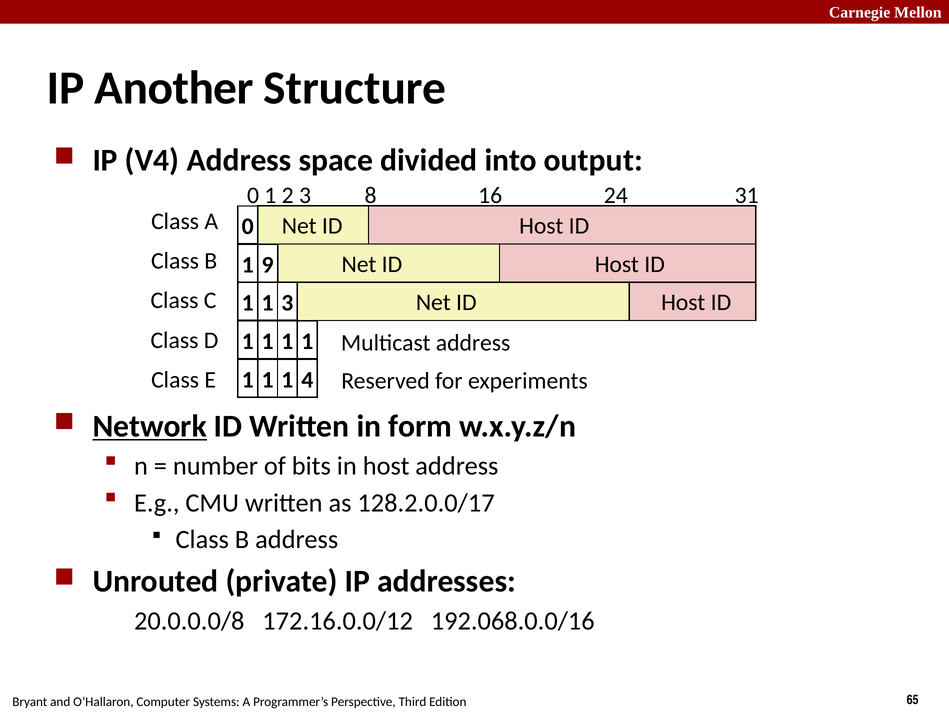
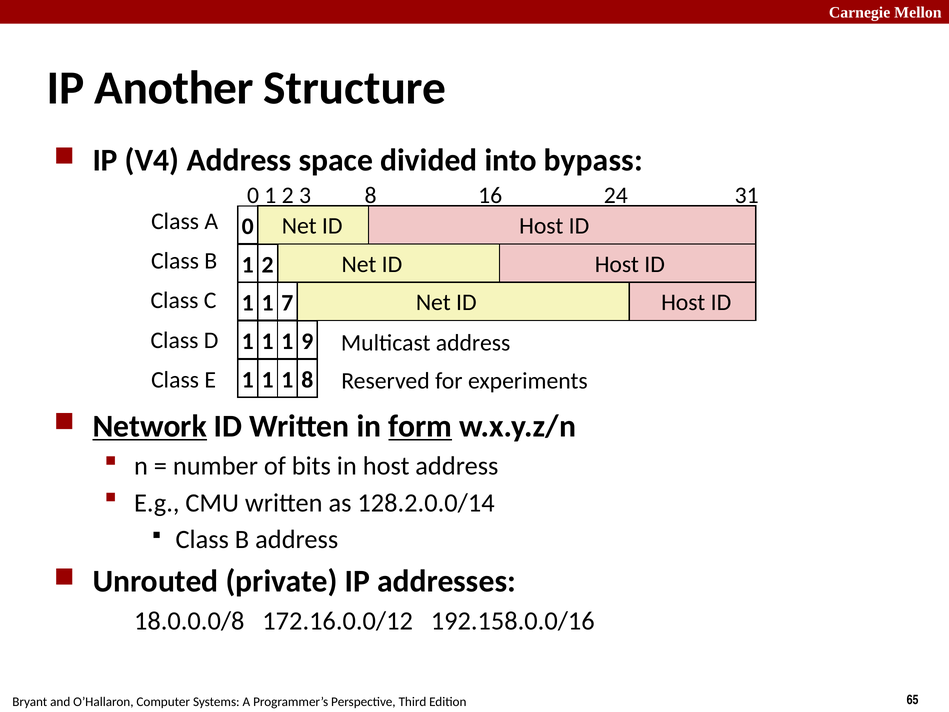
output: output -> bypass
9 at (268, 265): 9 -> 2
1 3: 3 -> 7
1 at (307, 341): 1 -> 9
1 4: 4 -> 8
form underline: none -> present
128.2.0.0/17: 128.2.0.0/17 -> 128.2.0.0/14
20.0.0.0/8: 20.0.0.0/8 -> 18.0.0.0/8
192.068.0.0/16: 192.068.0.0/16 -> 192.158.0.0/16
